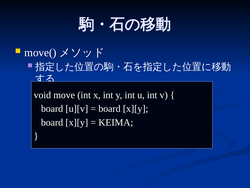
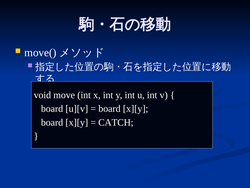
KEIMA: KEIMA -> CATCH
